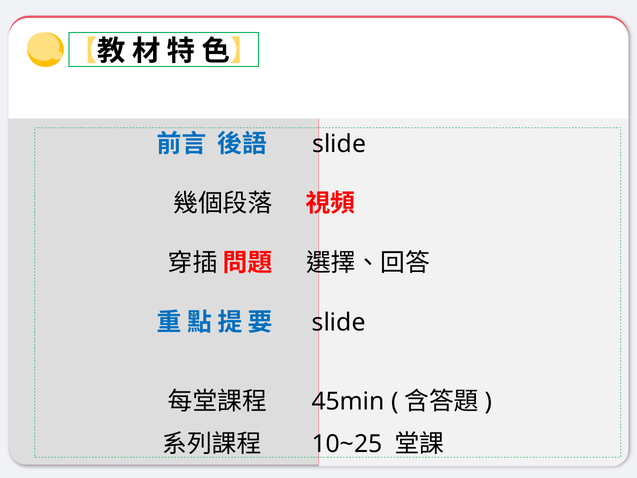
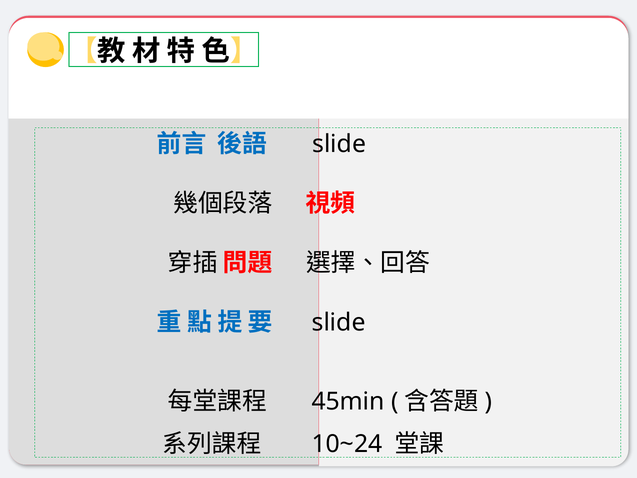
10~25: 10~25 -> 10~24
